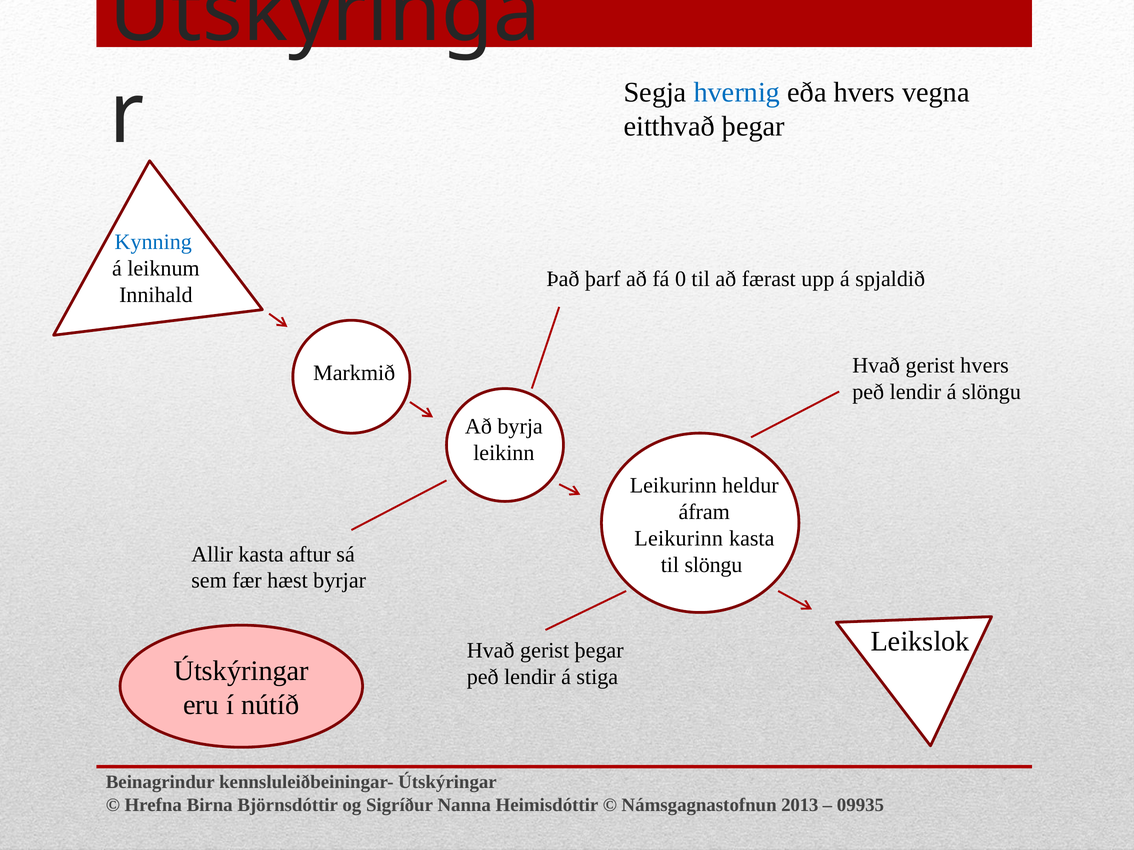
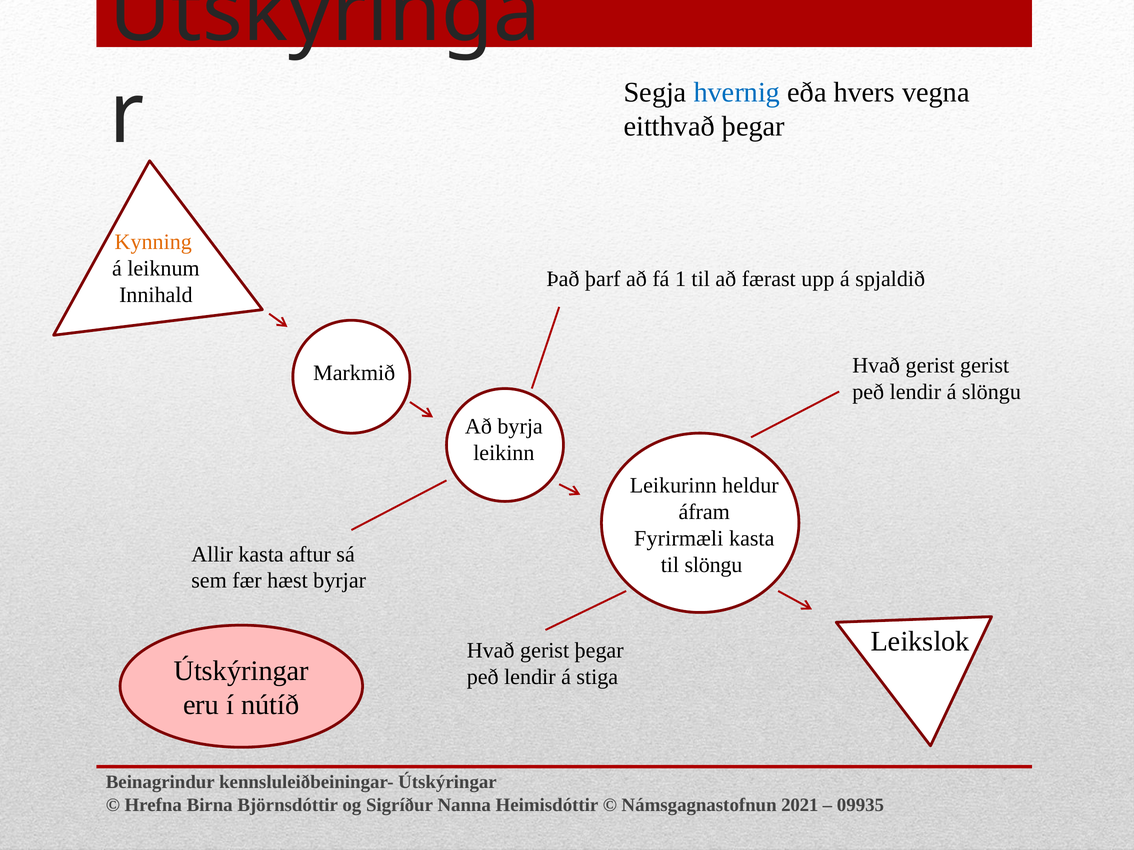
Kynning colour: blue -> orange
0: 0 -> 1
gerist hvers: hvers -> gerist
Leikurinn at (679, 539): Leikurinn -> Fyrirmæli
2013: 2013 -> 2021
